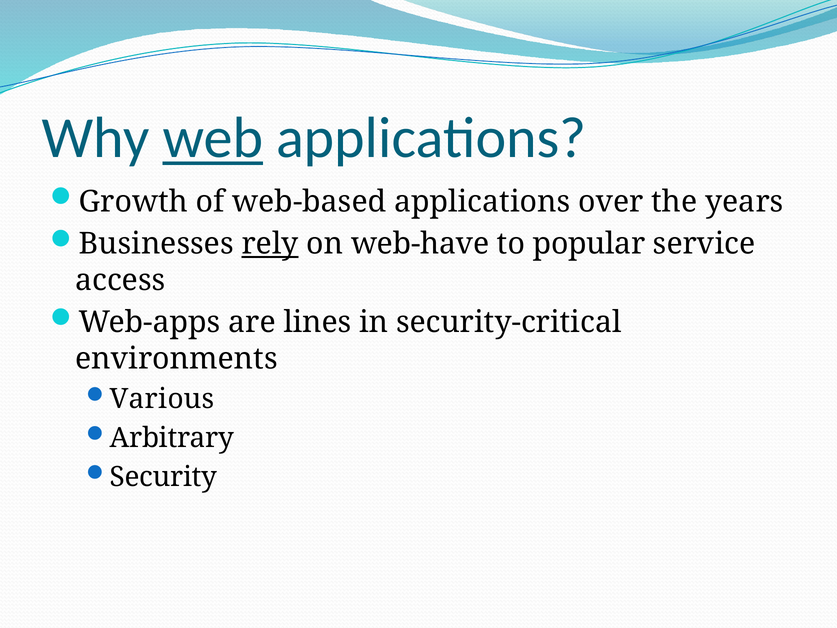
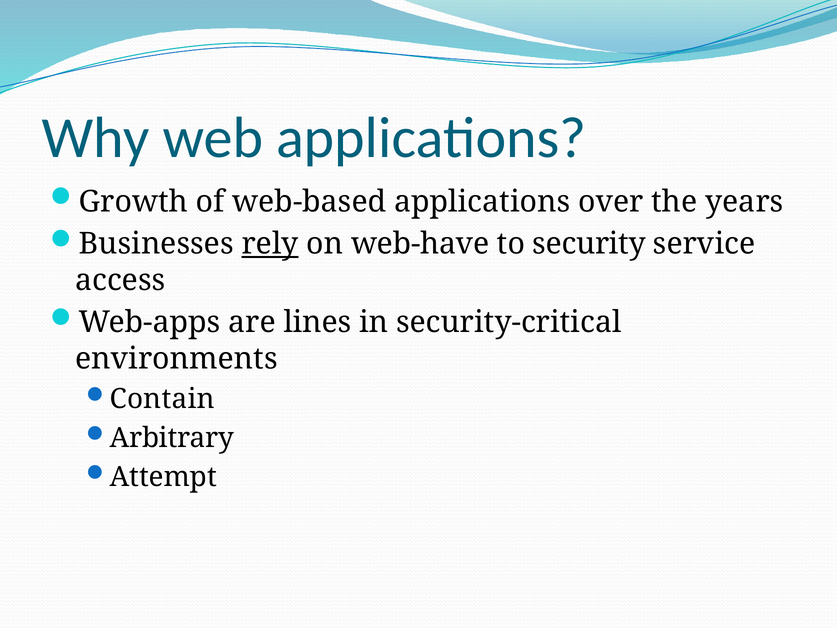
web underline: present -> none
popular: popular -> security
Various: Various -> Contain
Security: Security -> Attempt
